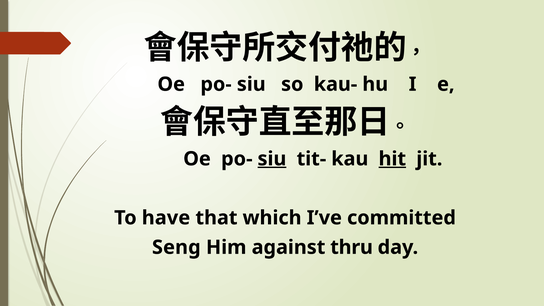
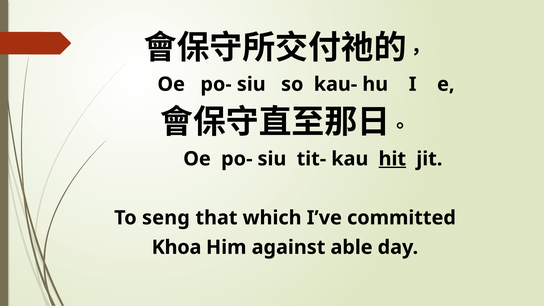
siu at (272, 159) underline: present -> none
have: have -> seng
Seng: Seng -> Khoa
thru: thru -> able
